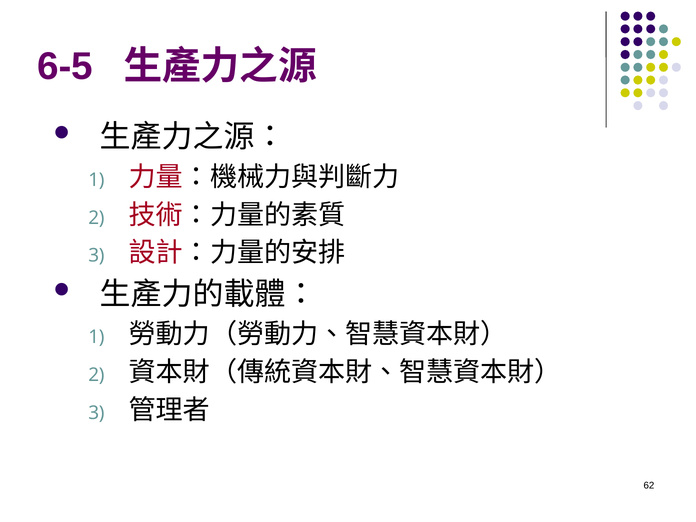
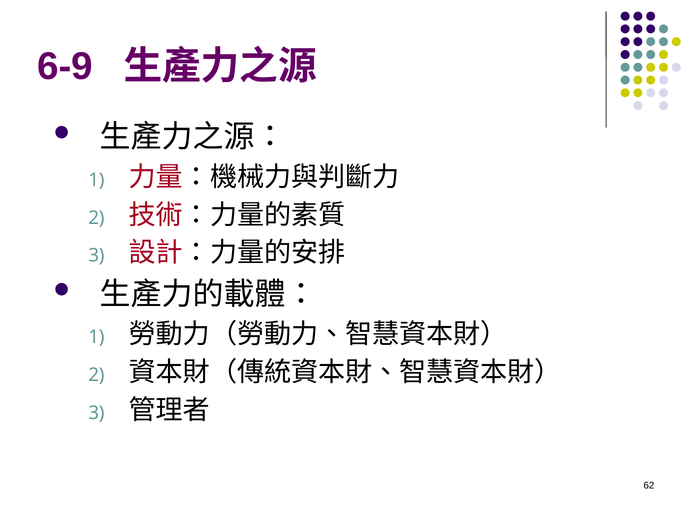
6-5: 6-5 -> 6-9
